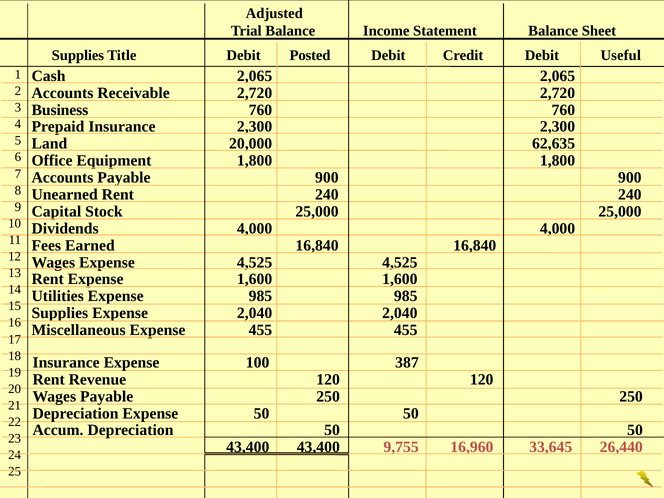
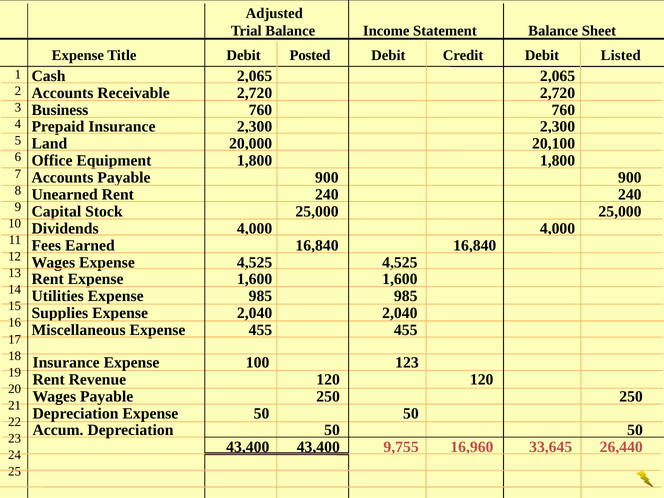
Supplies at (78, 55): Supplies -> Expense
Useful: Useful -> Listed
62,635: 62,635 -> 20,100
387: 387 -> 123
